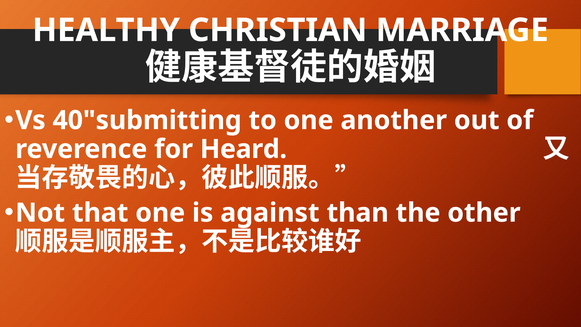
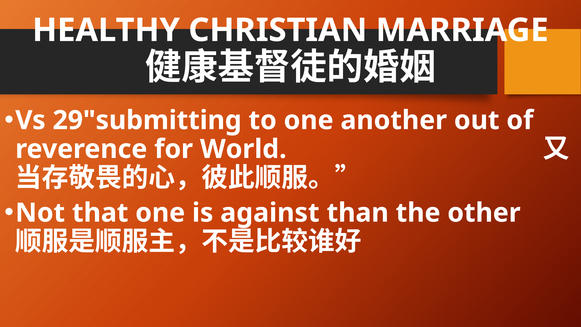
40"submitting: 40"submitting -> 29"submitting
Heard: Heard -> World
